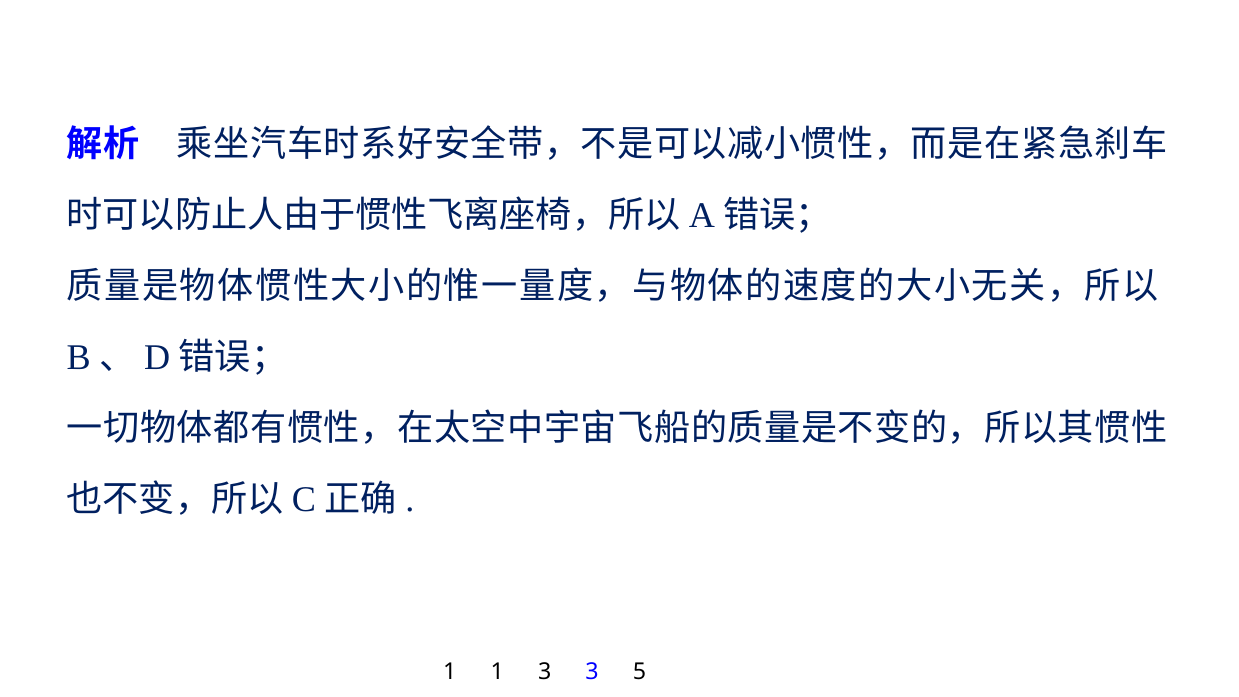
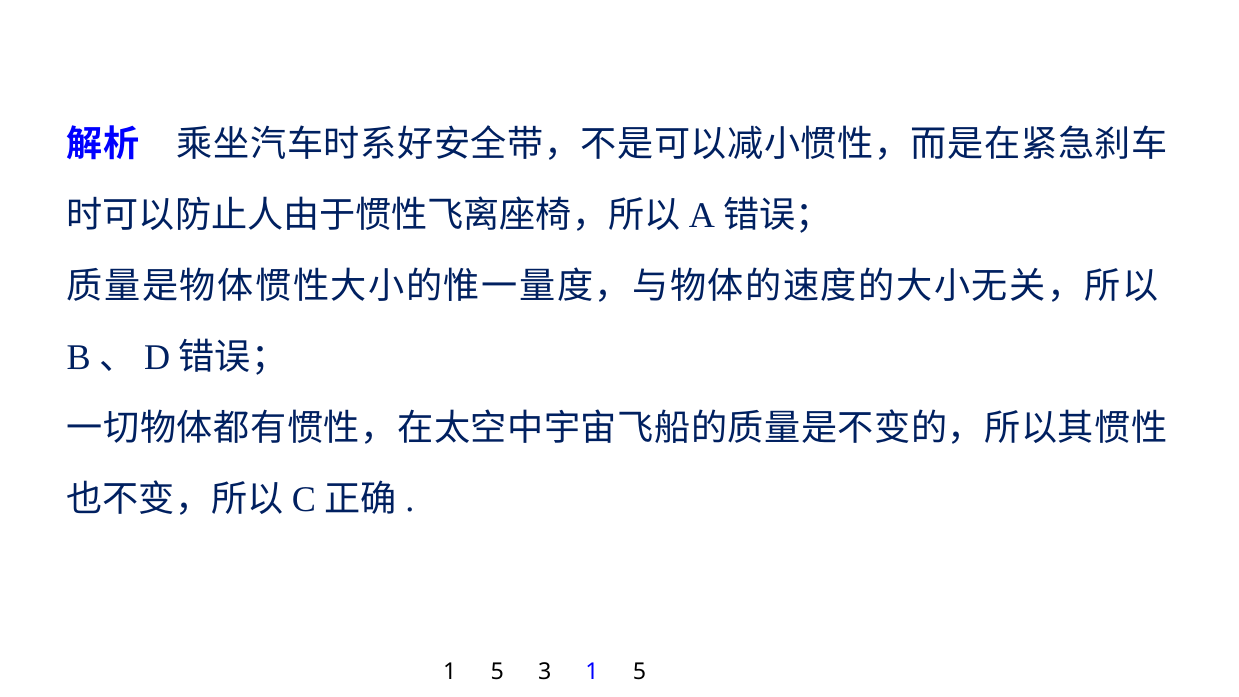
1 at (497, 672): 1 -> 5
3 3: 3 -> 1
